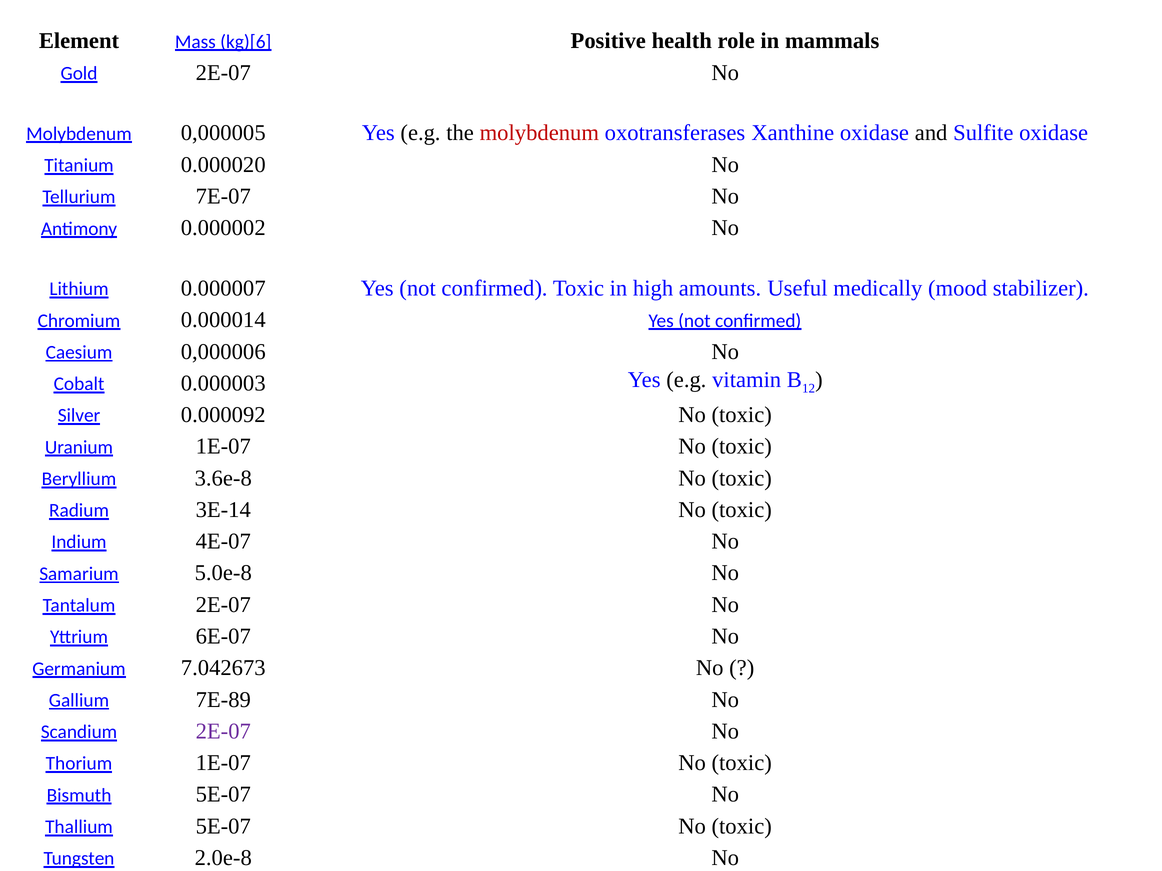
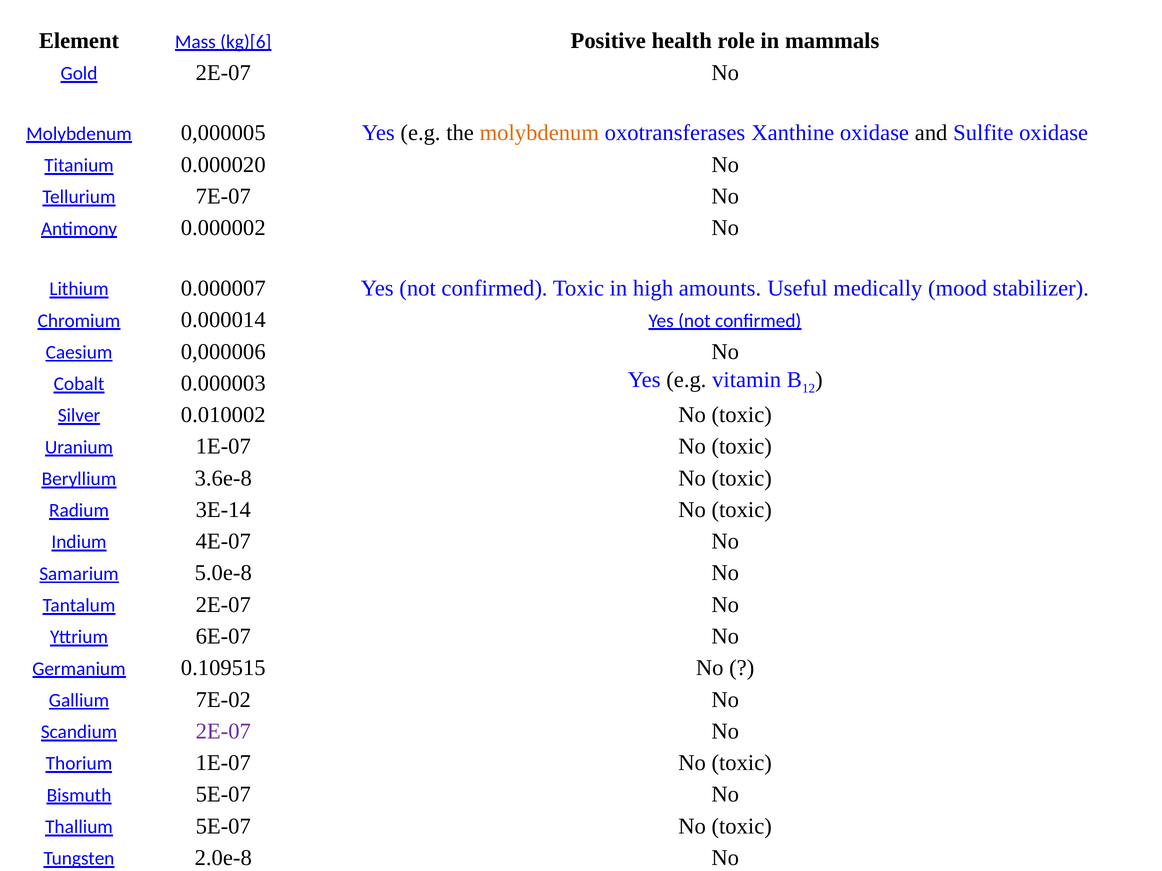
molybdenum at (539, 133) colour: red -> orange
0.000092: 0.000092 -> 0.010002
7.042673: 7.042673 -> 0.109515
7E-89: 7E-89 -> 7E-02
